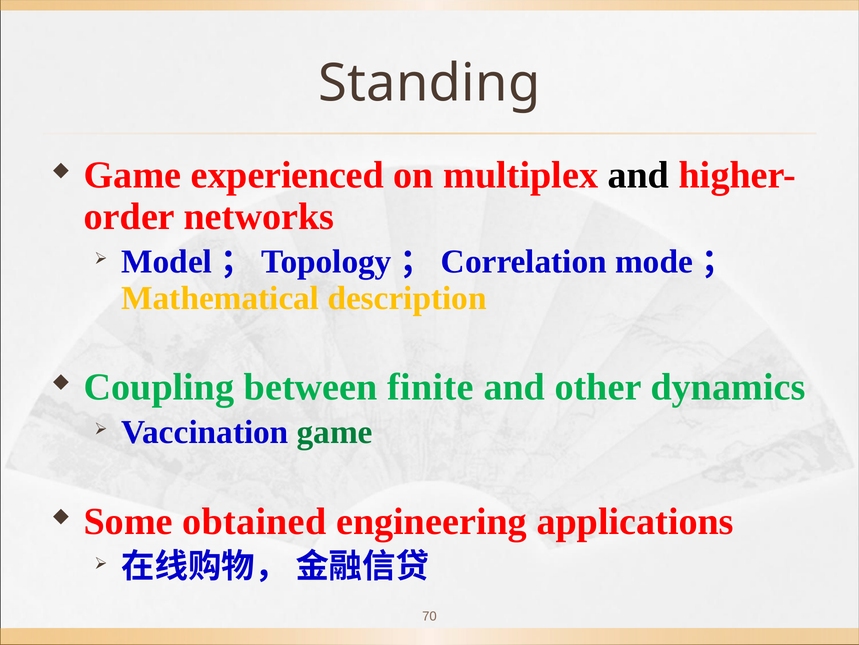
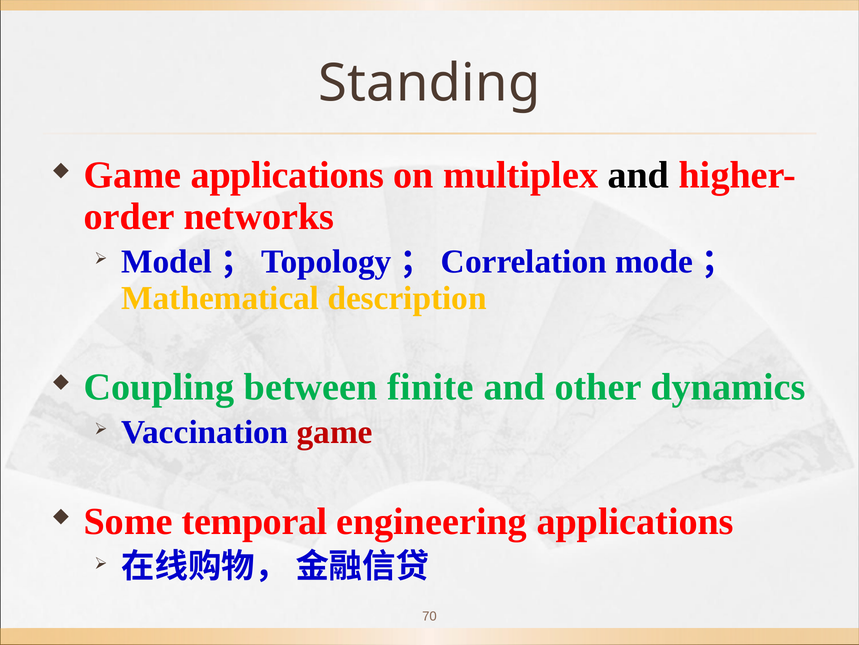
Game experienced: experienced -> applications
game at (335, 432) colour: green -> red
obtained: obtained -> temporal
